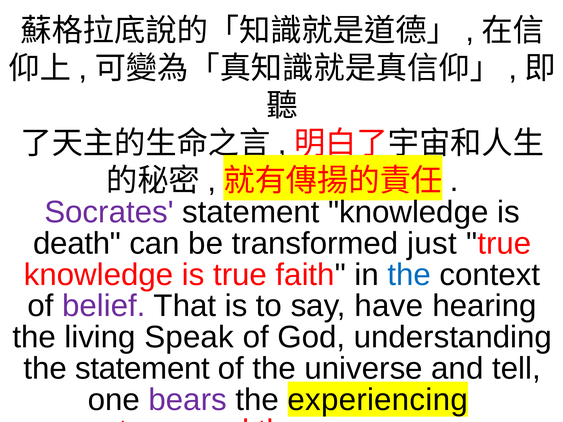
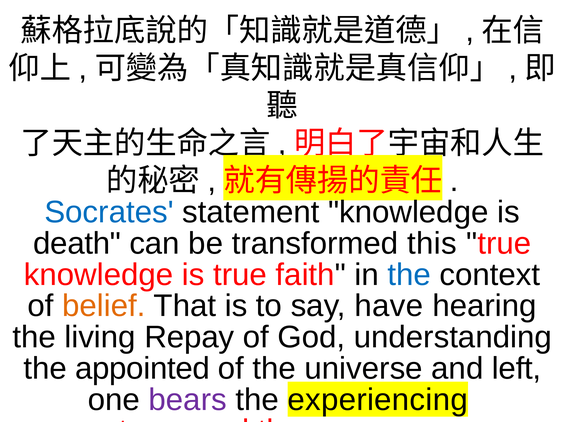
Socrates colour: purple -> blue
just: just -> this
belief colour: purple -> orange
Speak: Speak -> Repay
the statement: statement -> appointed
tell: tell -> left
